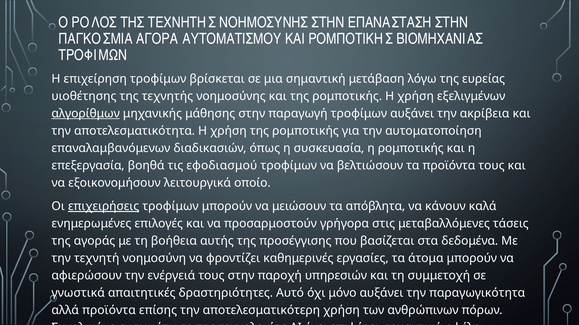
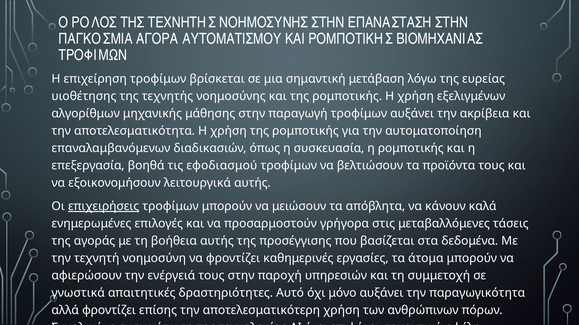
αλγορίθμων underline: present -> none
λειτουργικά οποίο: οποίο -> αυτής
αλλά προϊόντα: προϊόντα -> φροντίζει
